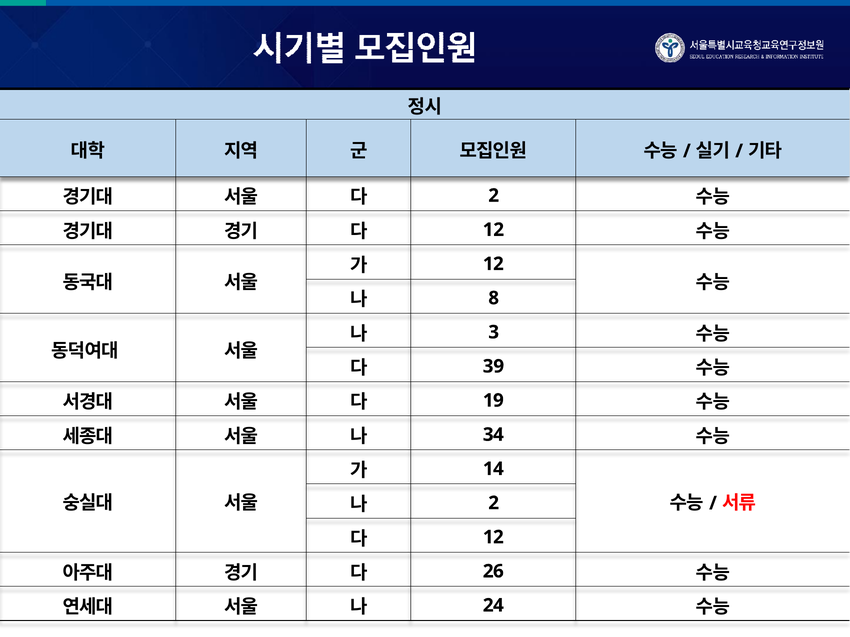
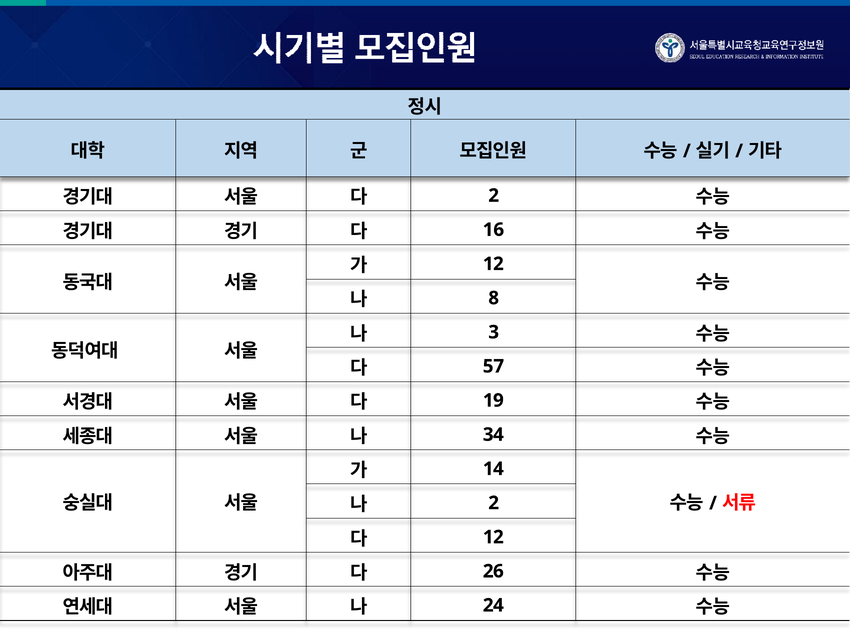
12 at (493, 230): 12 -> 16
39: 39 -> 57
